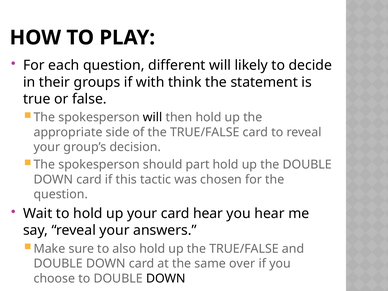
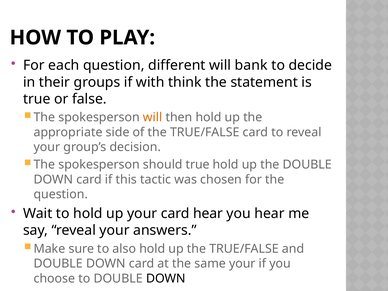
likely: likely -> bank
will at (153, 117) colour: black -> orange
should part: part -> true
same over: over -> your
